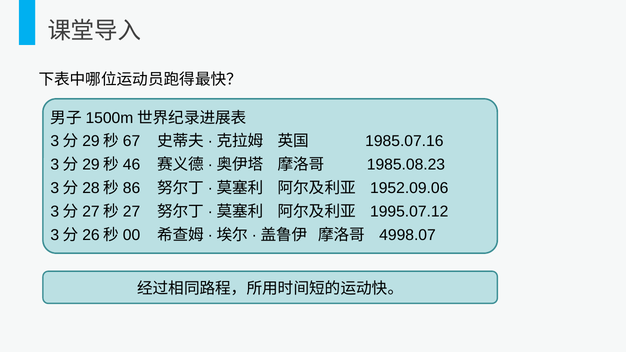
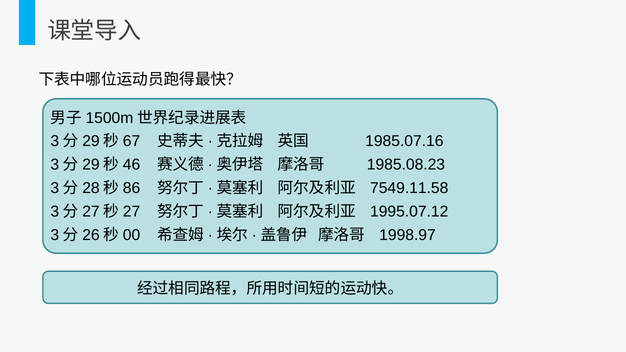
1952.09.06: 1952.09.06 -> 7549.11.58
4998.07: 4998.07 -> 1998.97
